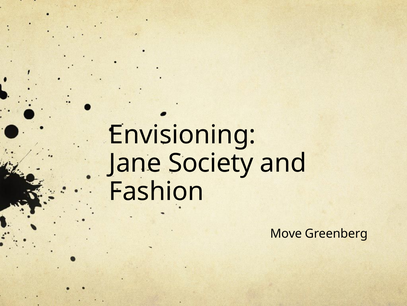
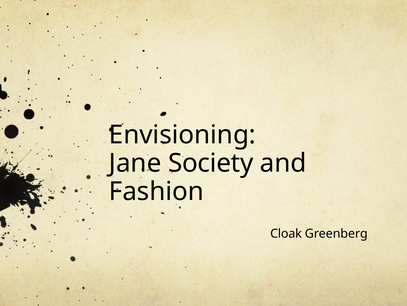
Move: Move -> Cloak
